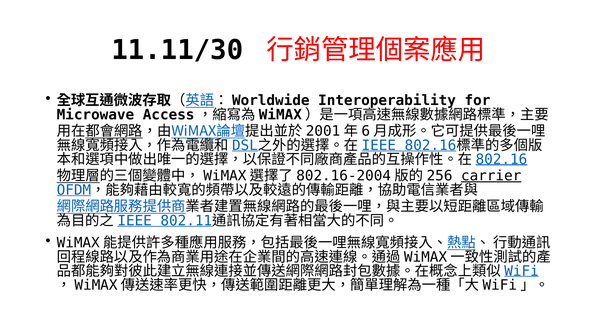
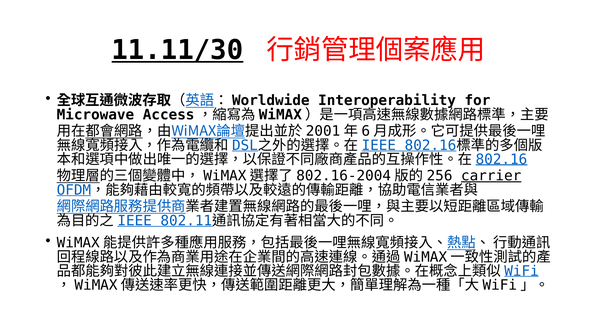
11.11/30 underline: none -> present
